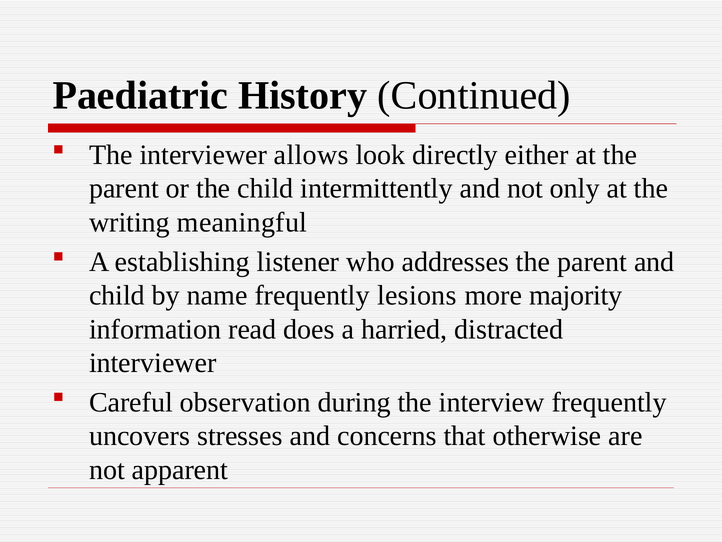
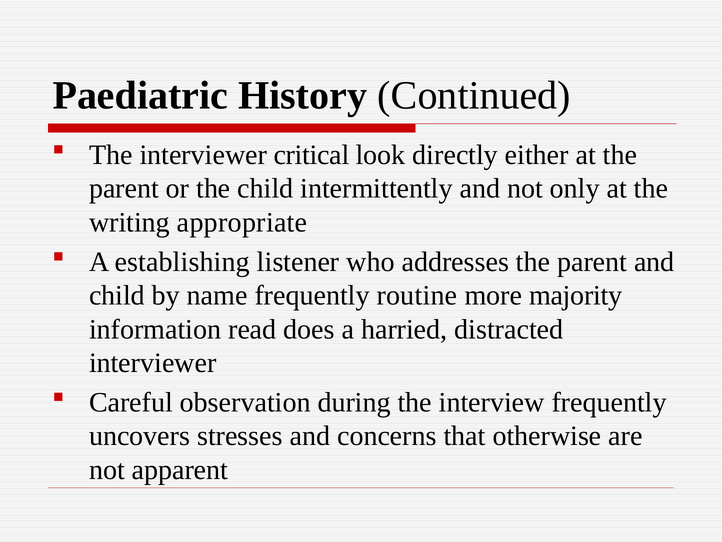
allows: allows -> critical
meaningful: meaningful -> appropriate
lesions: lesions -> routine
